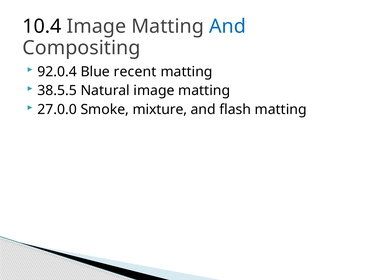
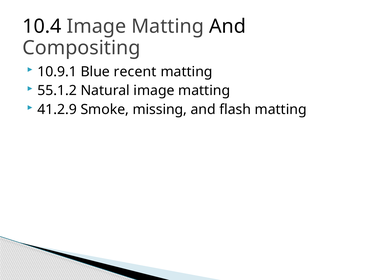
And at (228, 27) colour: blue -> black
92.0.4: 92.0.4 -> 10.9.1
38.5.5: 38.5.5 -> 55.1.2
27.0.0: 27.0.0 -> 41.2.9
mixture: mixture -> missing
